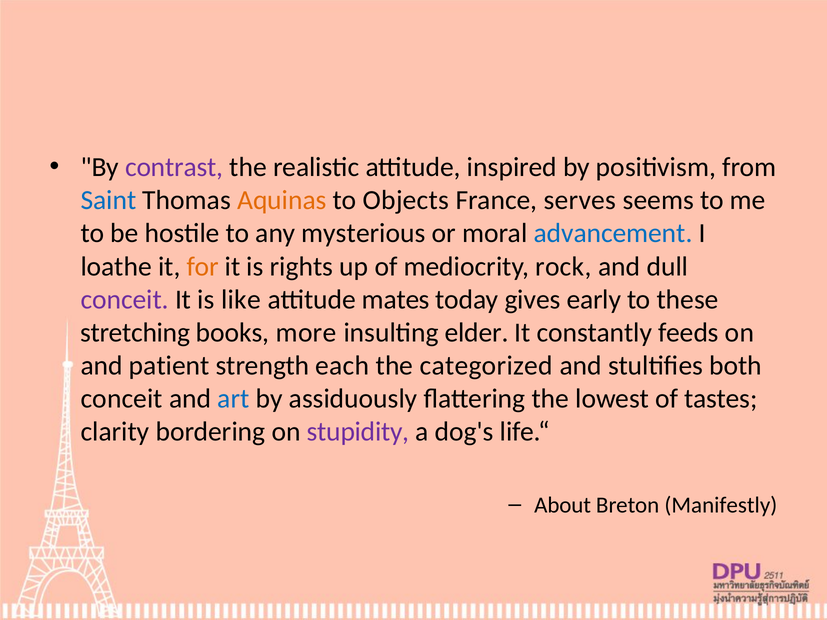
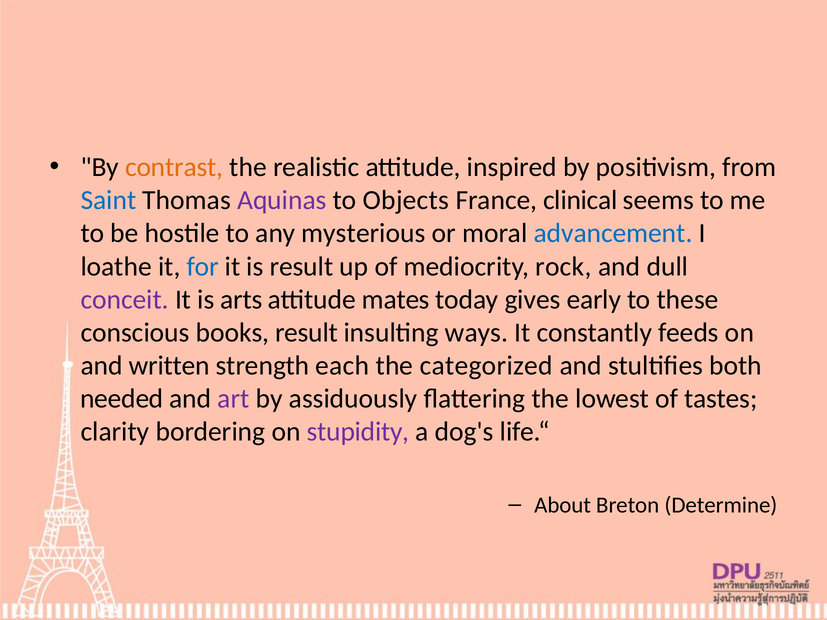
contrast colour: purple -> orange
Aquinas colour: orange -> purple
serves: serves -> clinical
for colour: orange -> blue
is rights: rights -> result
like: like -> arts
stretching: stretching -> conscious
books more: more -> result
elder: elder -> ways
patient: patient -> written
conceit at (122, 399): conceit -> needed
art colour: blue -> purple
Manifestly: Manifestly -> Determine
